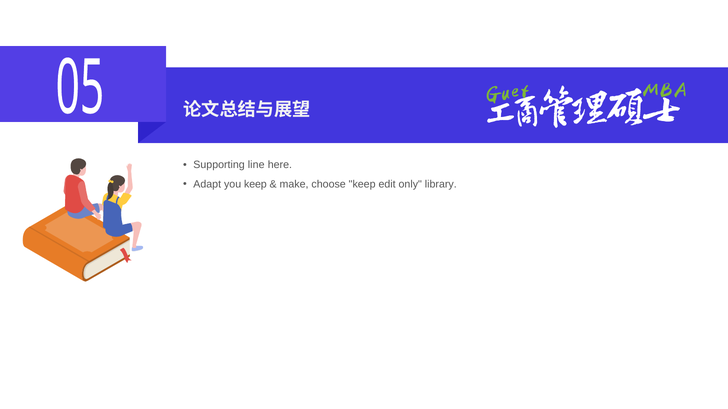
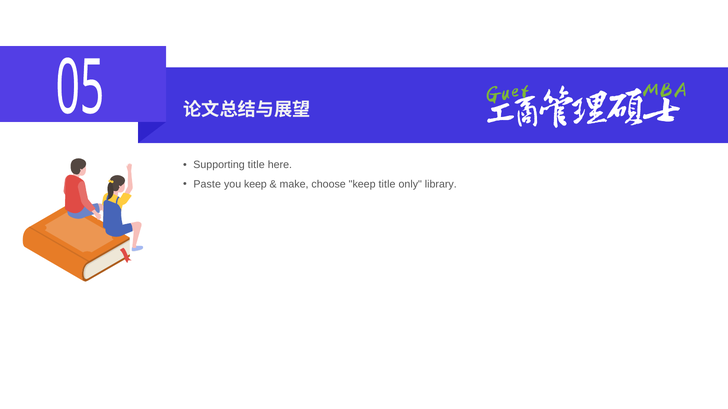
Supporting line: line -> title
Adapt: Adapt -> Paste
keep edit: edit -> title
